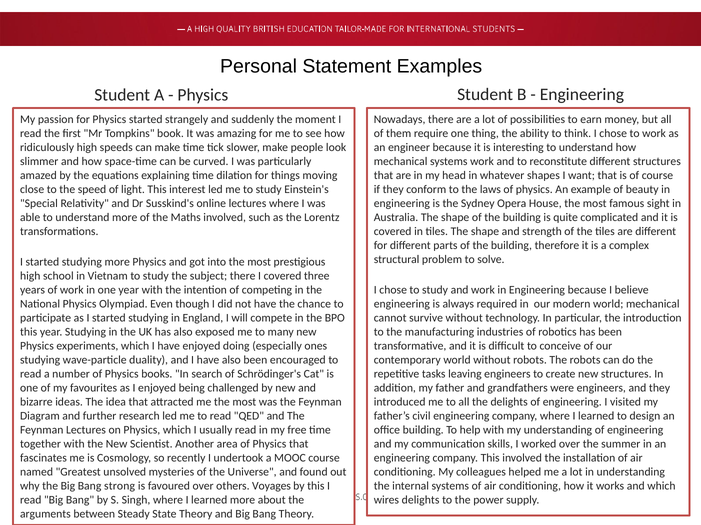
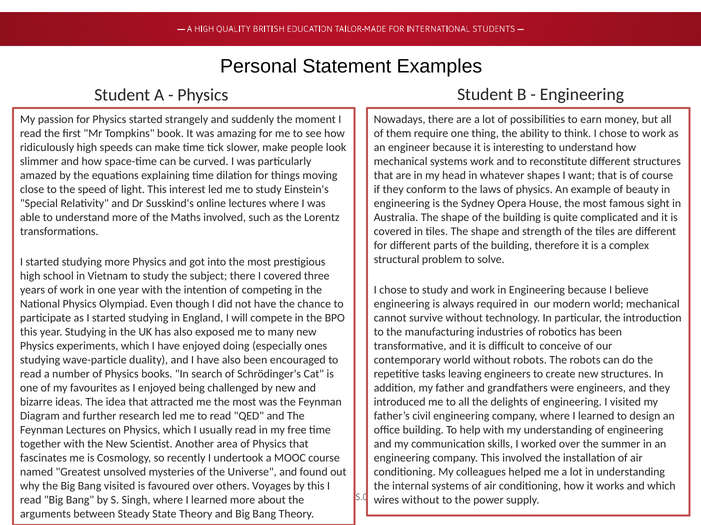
Bang strong: strong -> visited
wires delights: delights -> without
